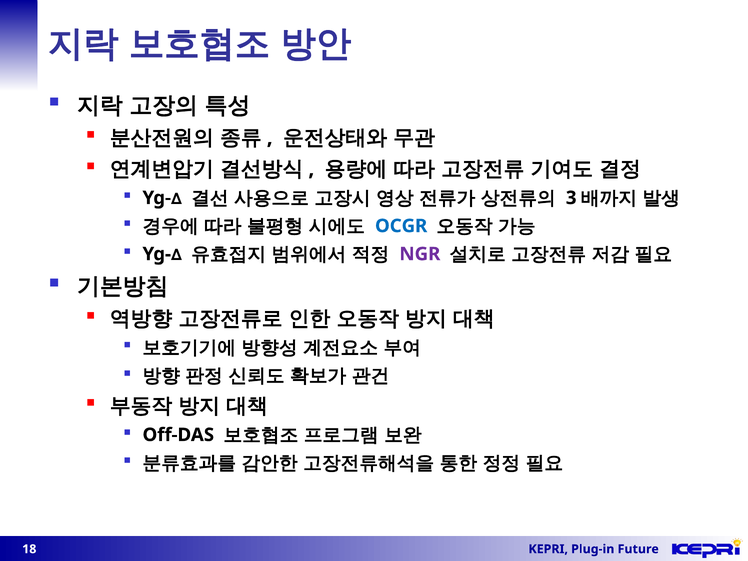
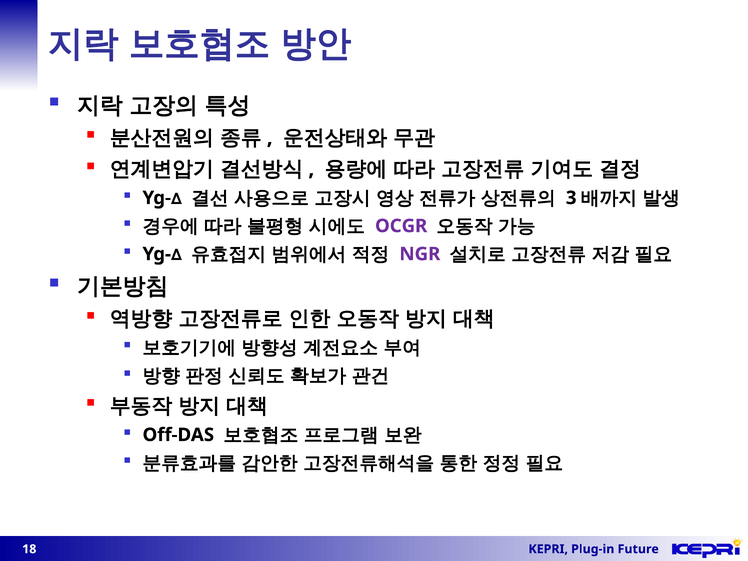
OCGR colour: blue -> purple
